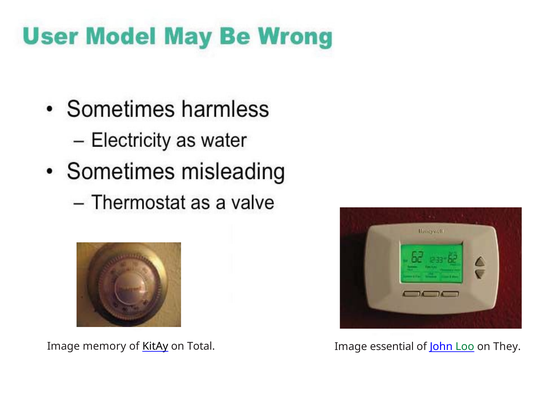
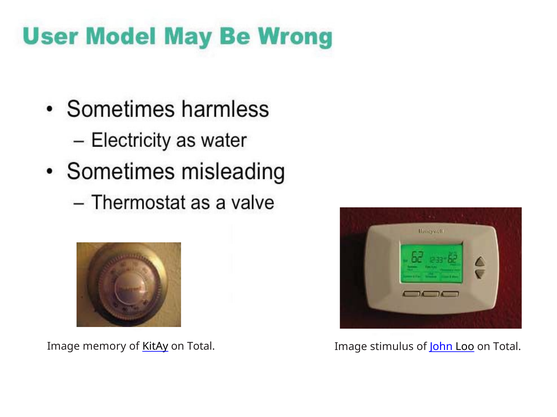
essential: essential -> stimulus
Loo colour: green -> black
They at (507, 347): They -> Total
